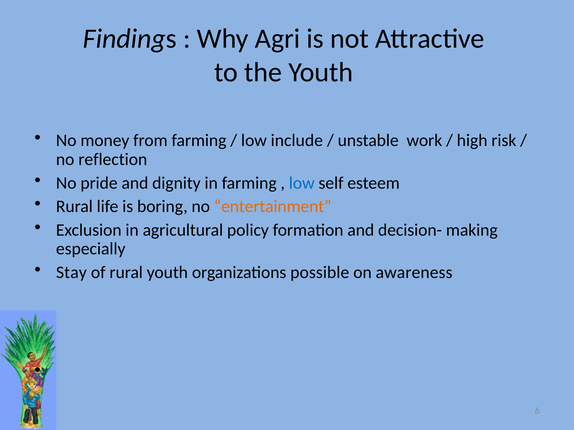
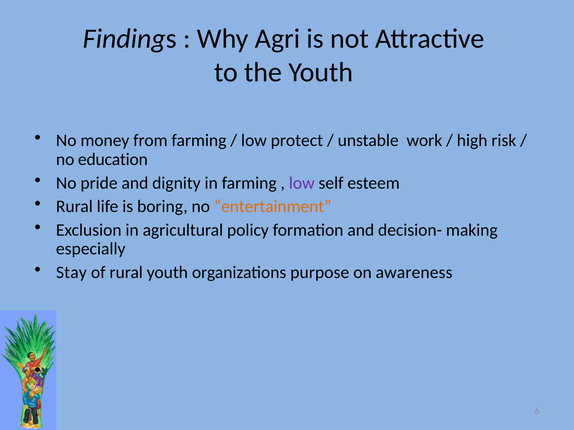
include: include -> protect
reflection: reflection -> education
low at (302, 183) colour: blue -> purple
possible: possible -> purpose
